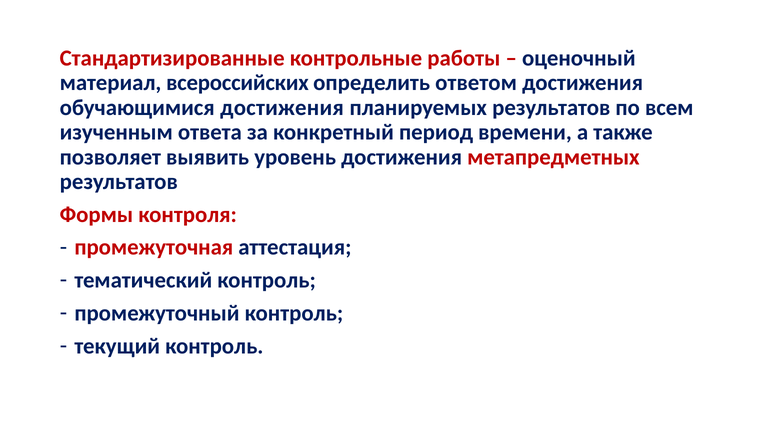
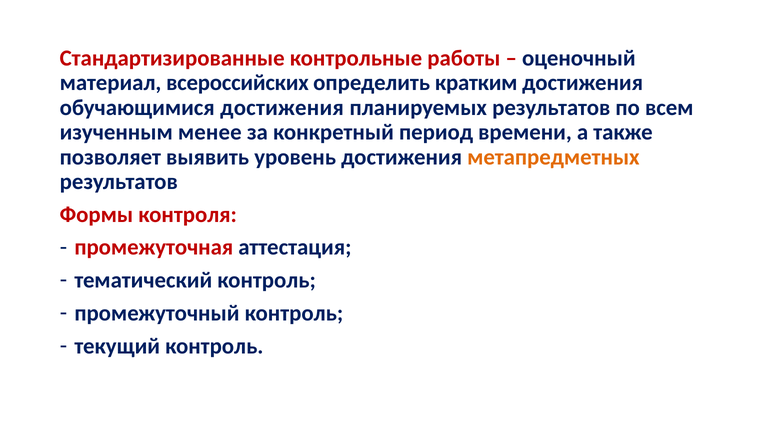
ответом: ответом -> кратким
ответа: ответа -> менее
метапредметных colour: red -> orange
